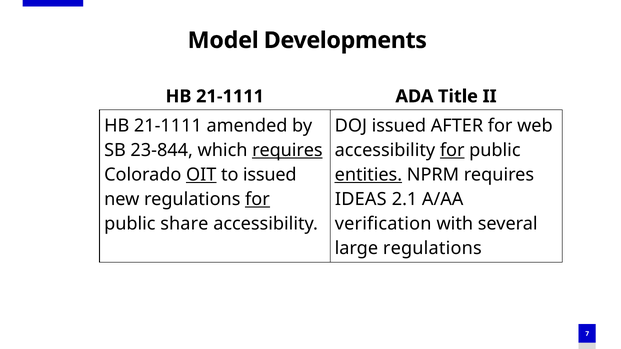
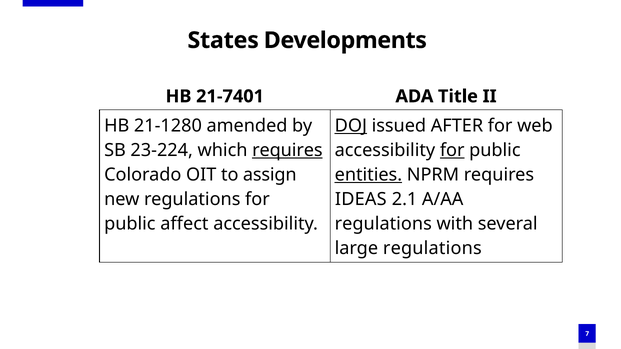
Model: Model -> States
21-1111 at (230, 96): 21-1111 -> 21-7401
21-1111 at (168, 126): 21-1111 -> 21-1280
DOJ underline: none -> present
23-844: 23-844 -> 23-224
OIT underline: present -> none
to issued: issued -> assign
for at (257, 200) underline: present -> none
share: share -> affect
verification at (383, 224): verification -> regulations
